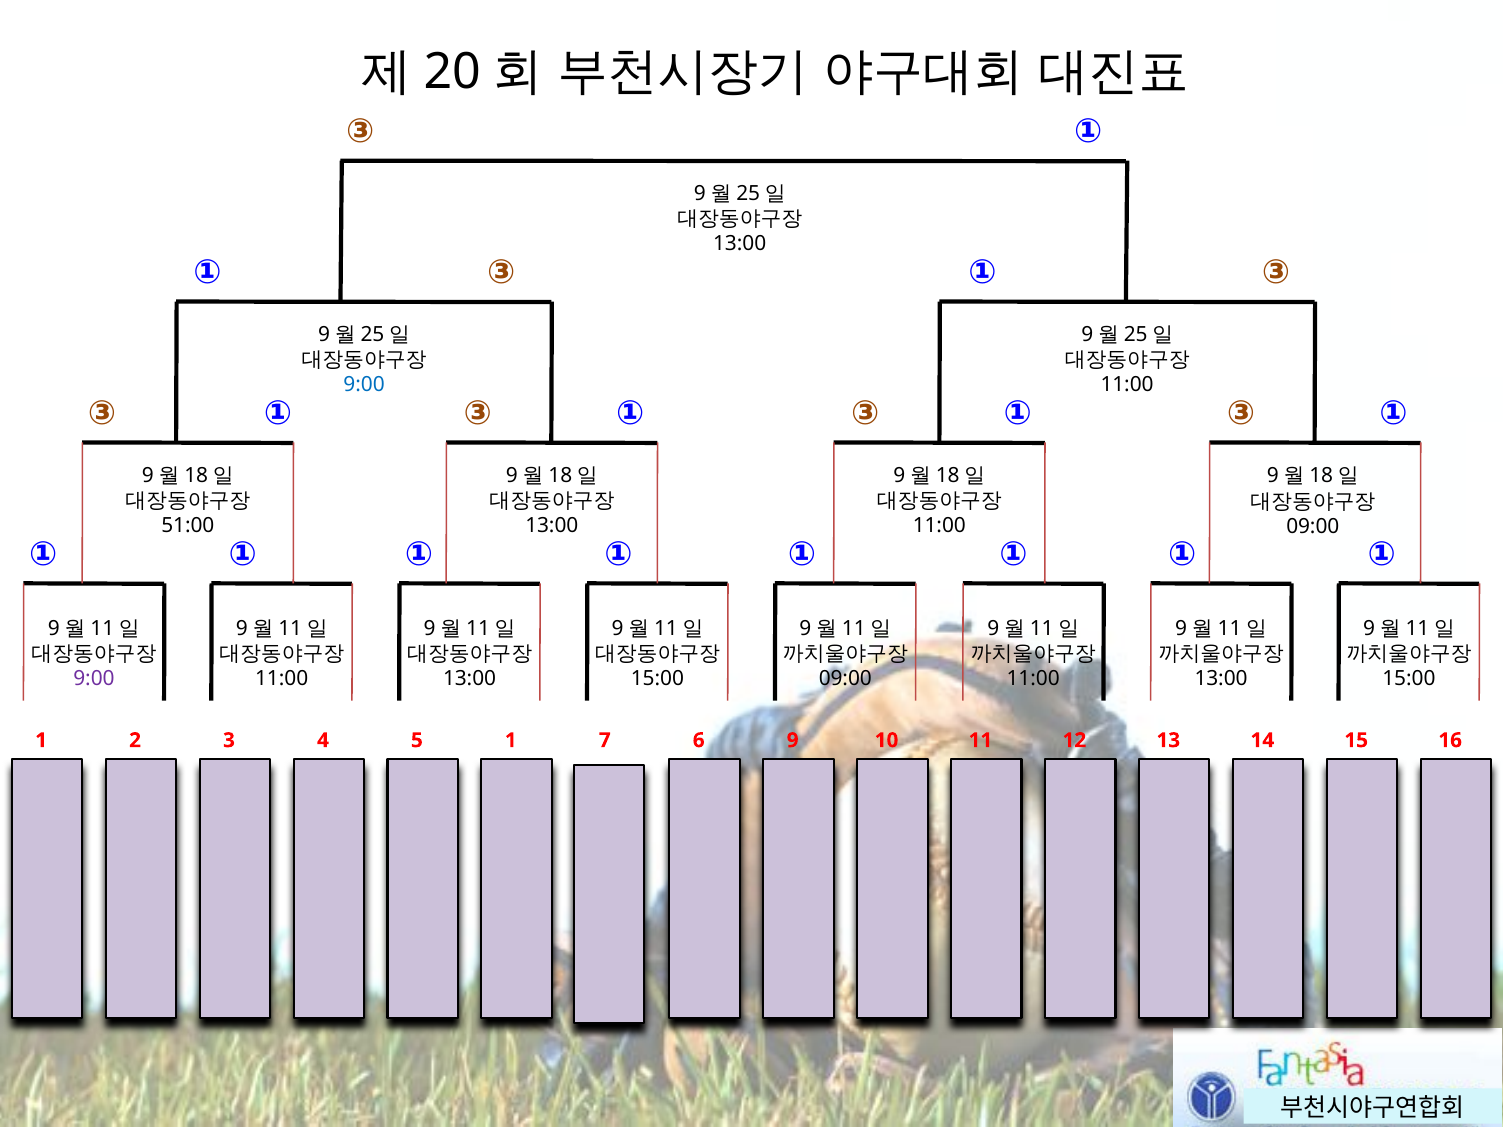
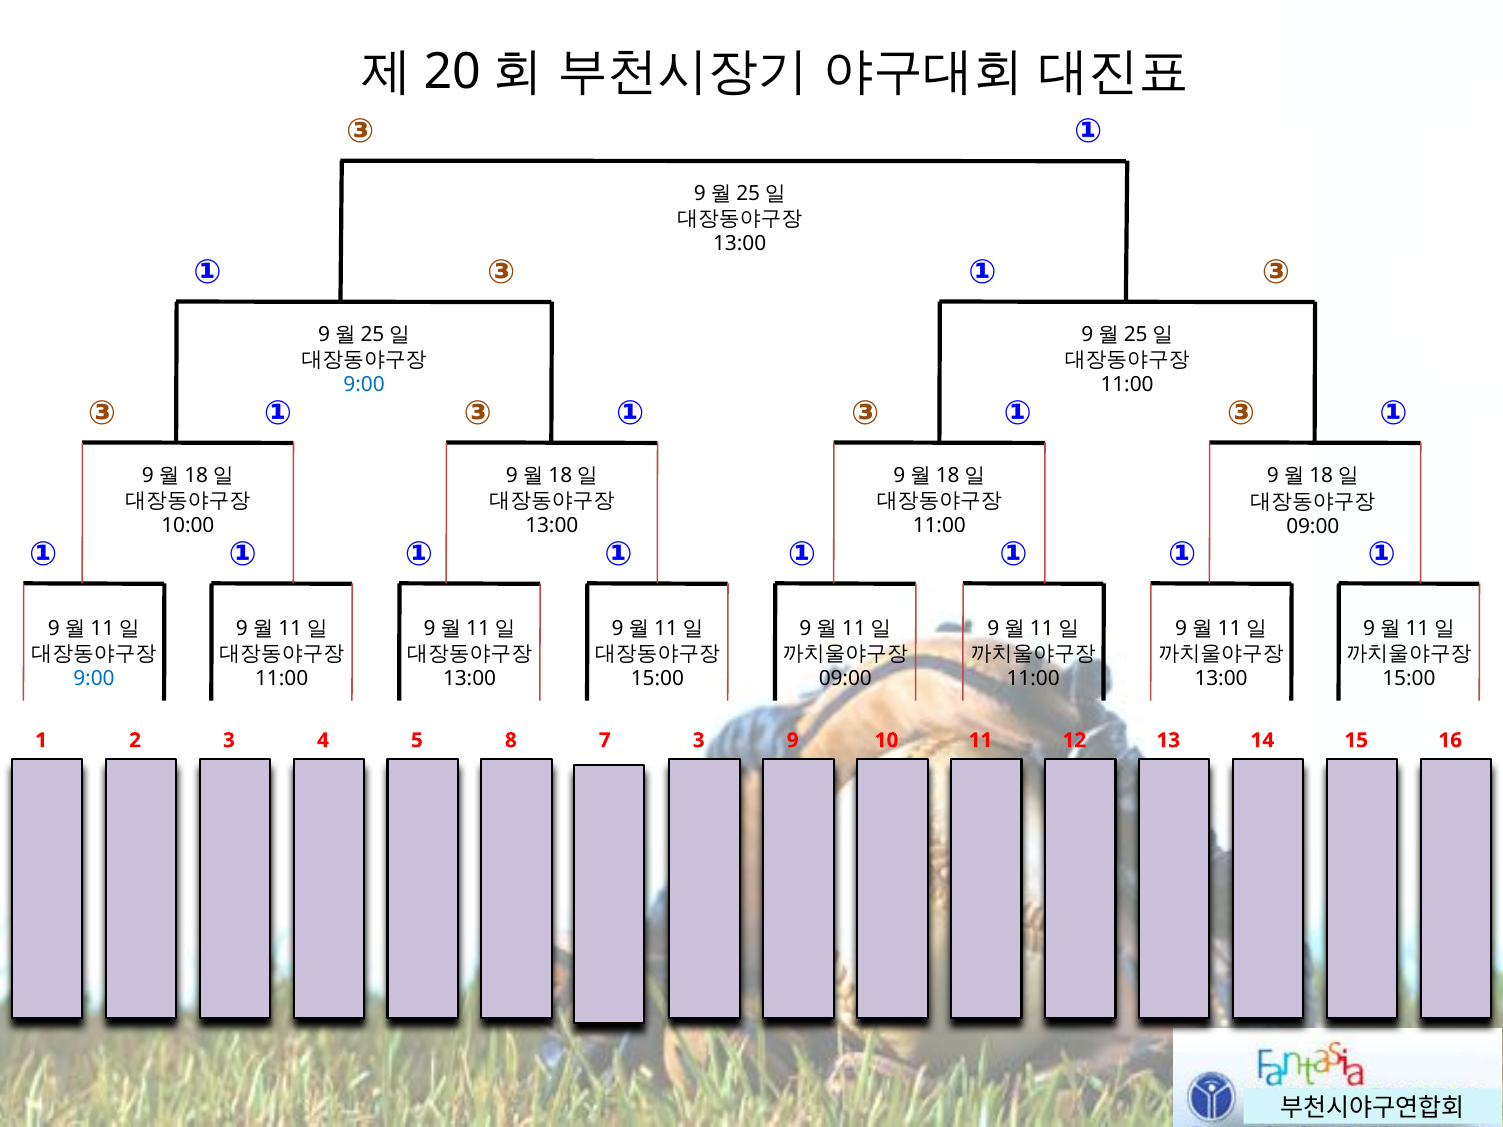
51:00: 51:00 -> 10:00
9:00 at (94, 678) colour: purple -> blue
5 1: 1 -> 8
7 6: 6 -> 3
